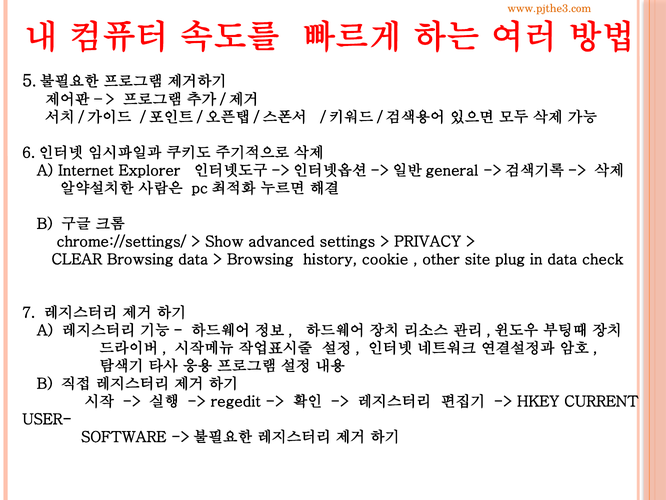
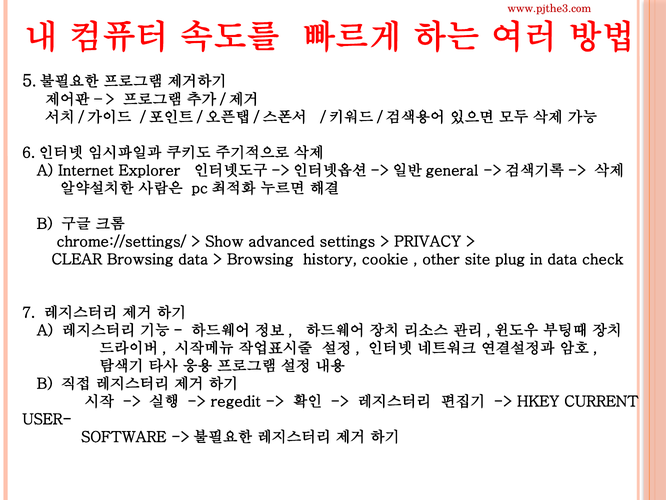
www.pjthe3.com colour: orange -> red
